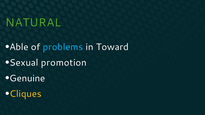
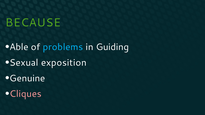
NATURAL: NATURAL -> BECAUSE
Toward: Toward -> Guiding
promotion: promotion -> exposition
Cliques colour: yellow -> pink
